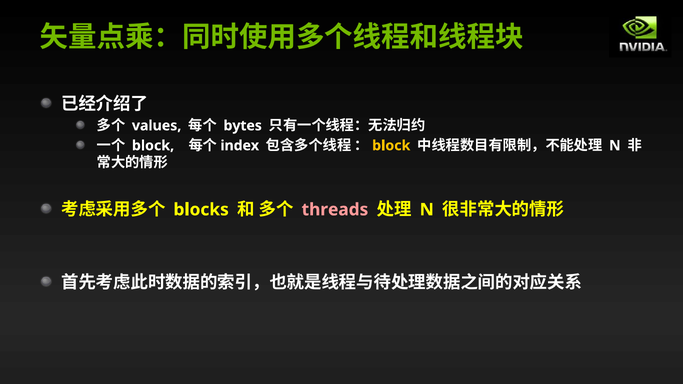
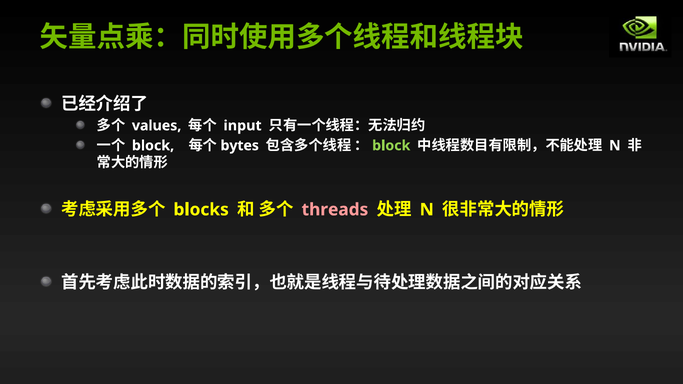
bytes: bytes -> input
index: index -> bytes
block at (391, 146) colour: yellow -> light green
